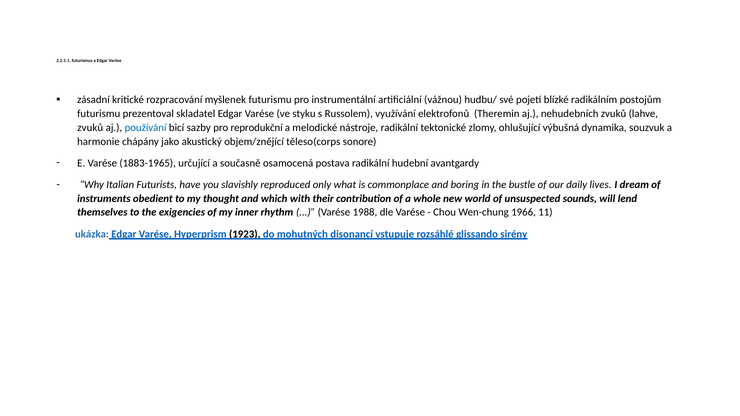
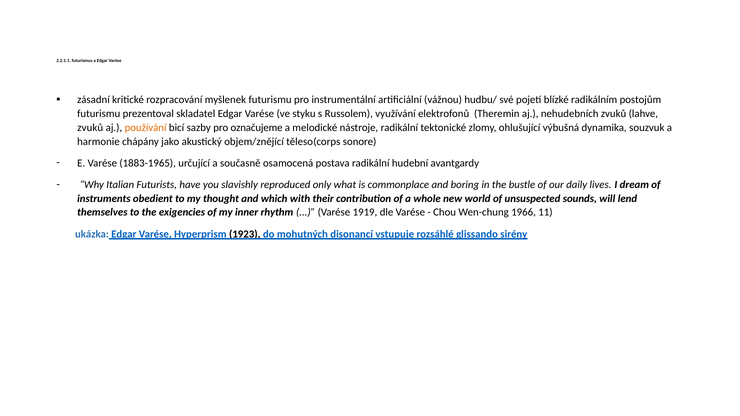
používání colour: blue -> orange
reprodukční: reprodukční -> označujeme
1988: 1988 -> 1919
